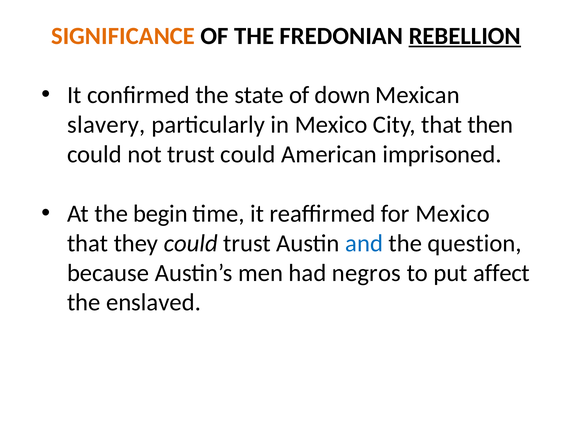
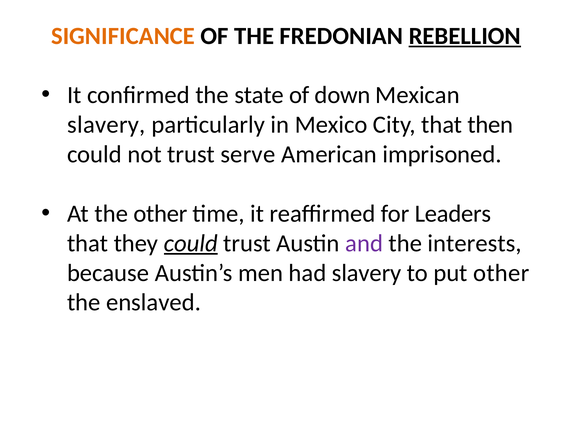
trust could: could -> serve
the begin: begin -> other
for Mexico: Mexico -> Leaders
could at (191, 243) underline: none -> present
and colour: blue -> purple
question: question -> interests
had negros: negros -> slavery
put affect: affect -> other
